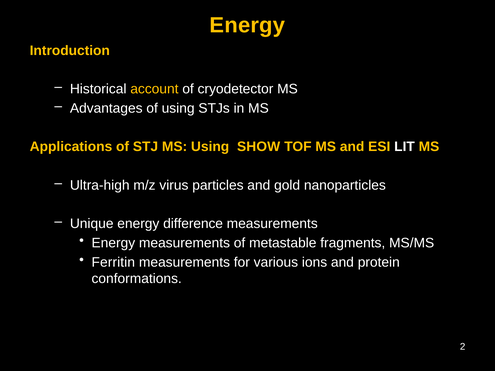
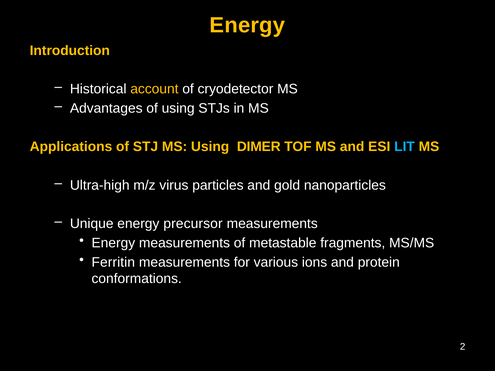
SHOW: SHOW -> DIMER
LIT colour: white -> light blue
difference: difference -> precursor
